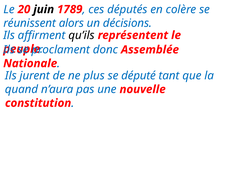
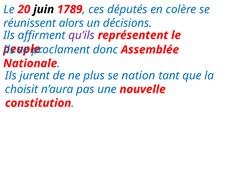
qu’ils colour: black -> purple
député: député -> nation
quand: quand -> choisit
